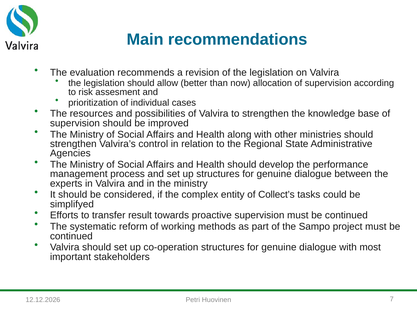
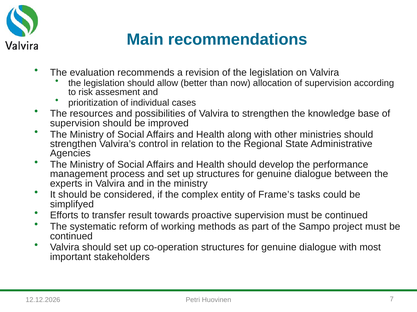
Collect’s: Collect’s -> Frame’s
